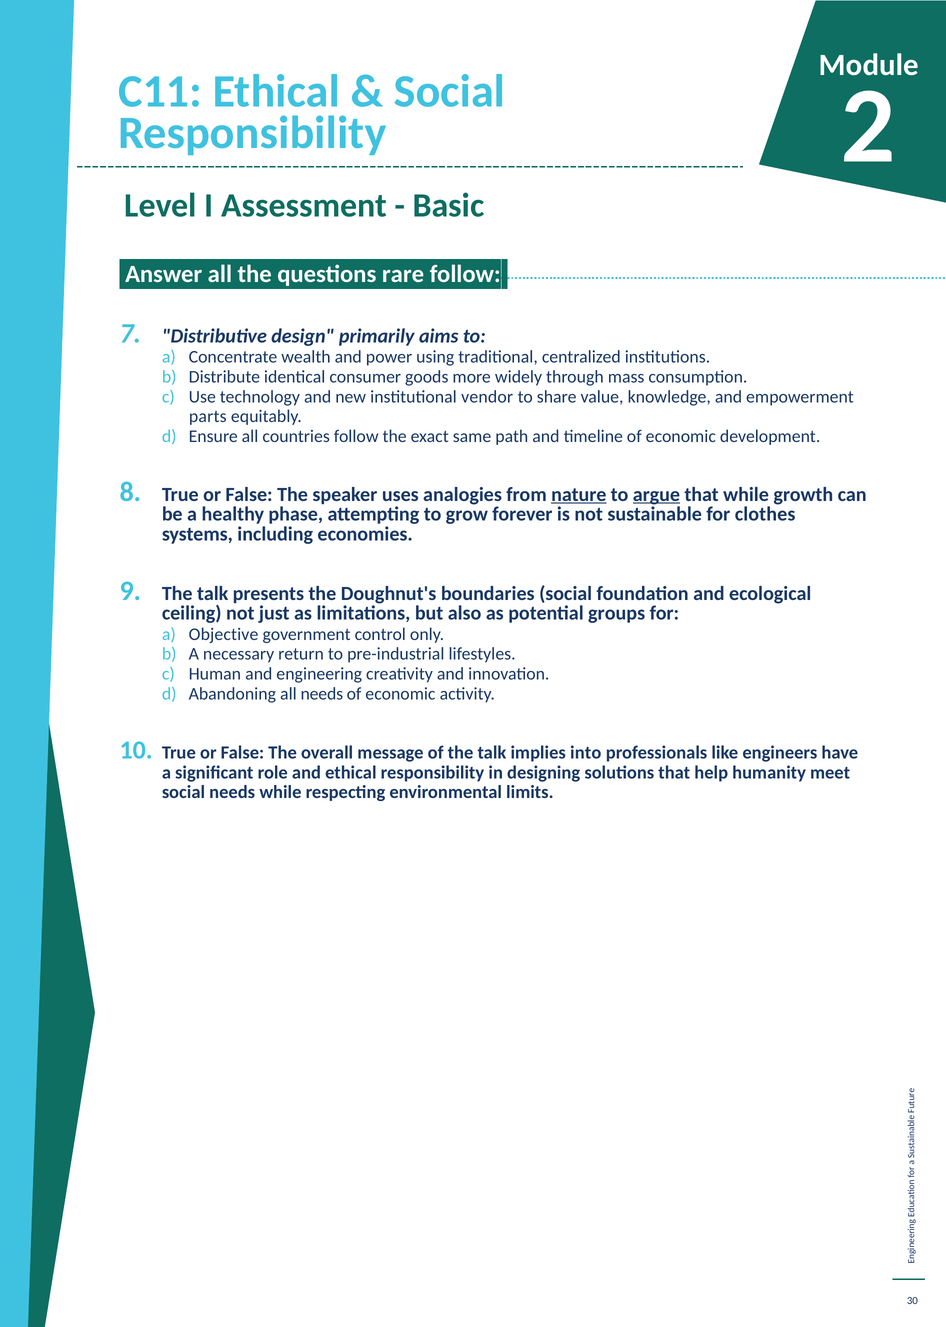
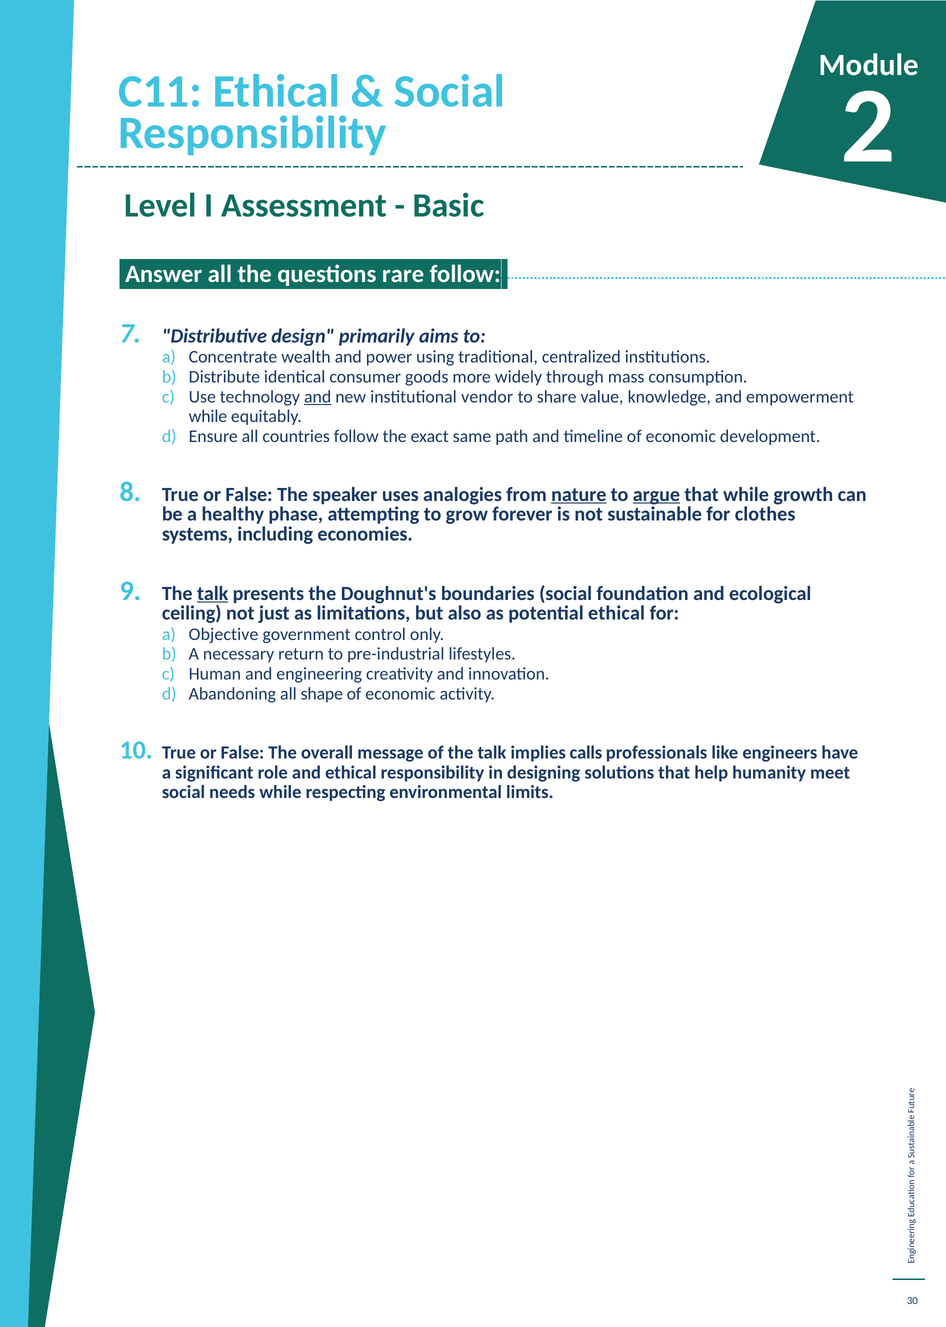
and at (318, 397) underline: none -> present
parts at (208, 417): parts -> while
talk at (213, 593) underline: none -> present
potential groups: groups -> ethical
all needs: needs -> shape
into: into -> calls
